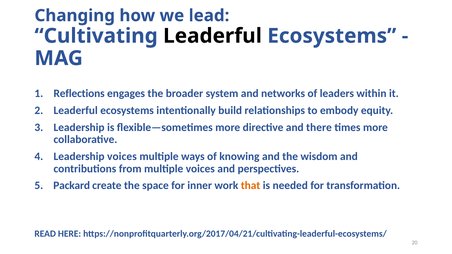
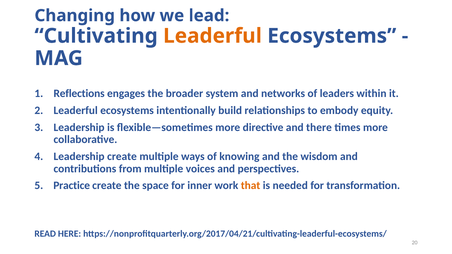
Leaderful at (213, 36) colour: black -> orange
Leadership voices: voices -> create
Packard: Packard -> Practice
